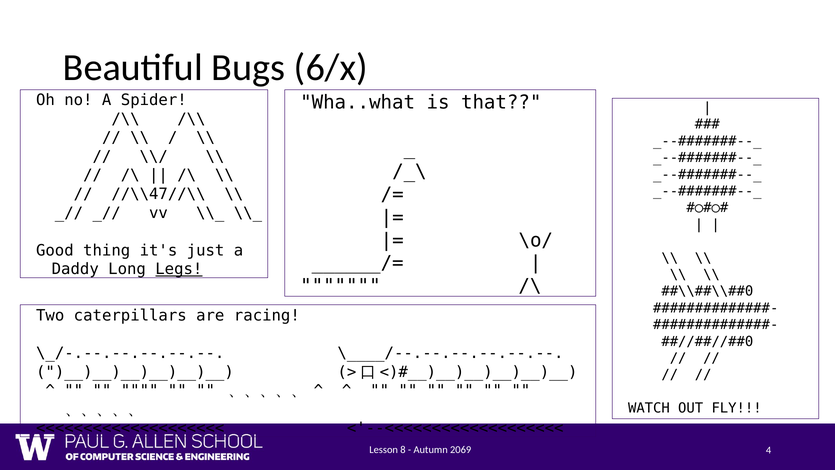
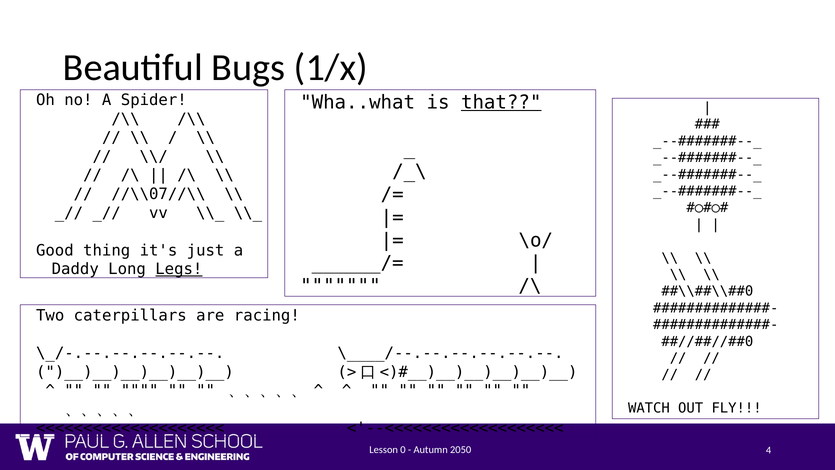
6/x: 6/x -> 1/x
that underline: none -> present
//\\47//\\: //\\47//\\ -> //\\07//\\
8: 8 -> 0
2069: 2069 -> 2050
